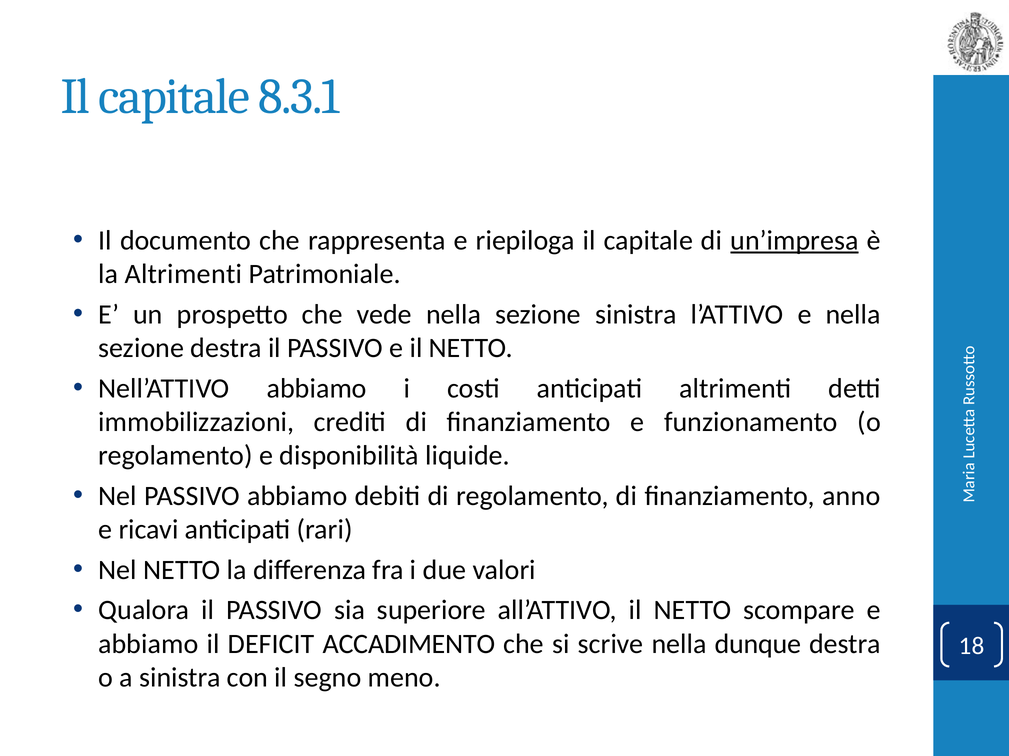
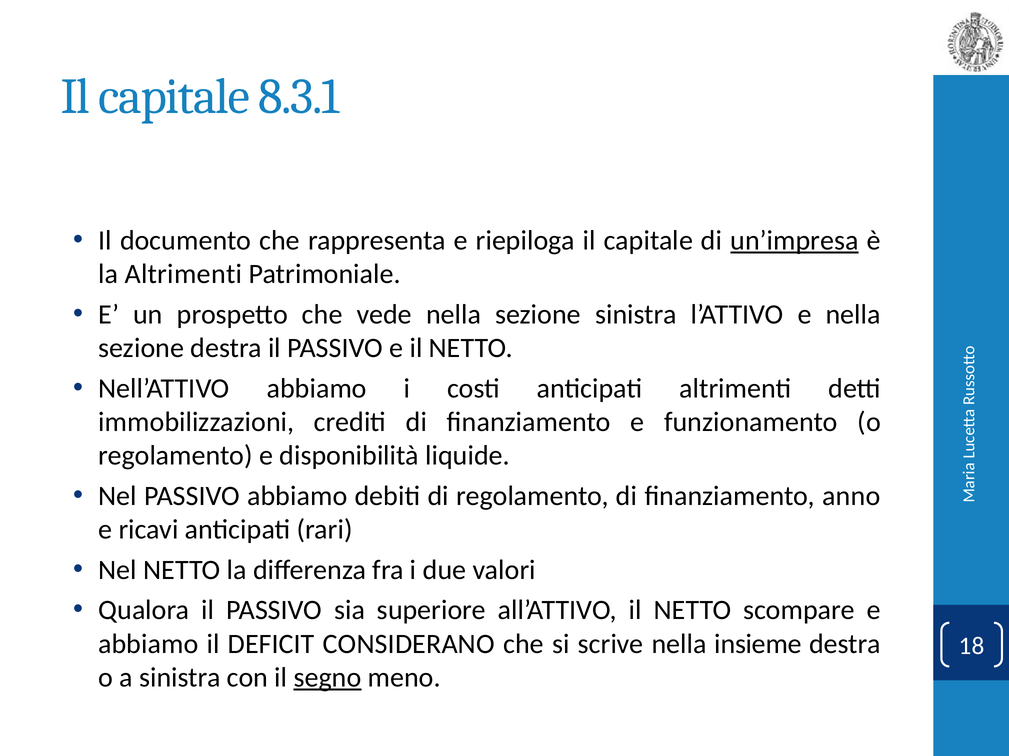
ACCADIMENTO: ACCADIMENTO -> CONSIDERANO
dunque: dunque -> insieme
segno underline: none -> present
